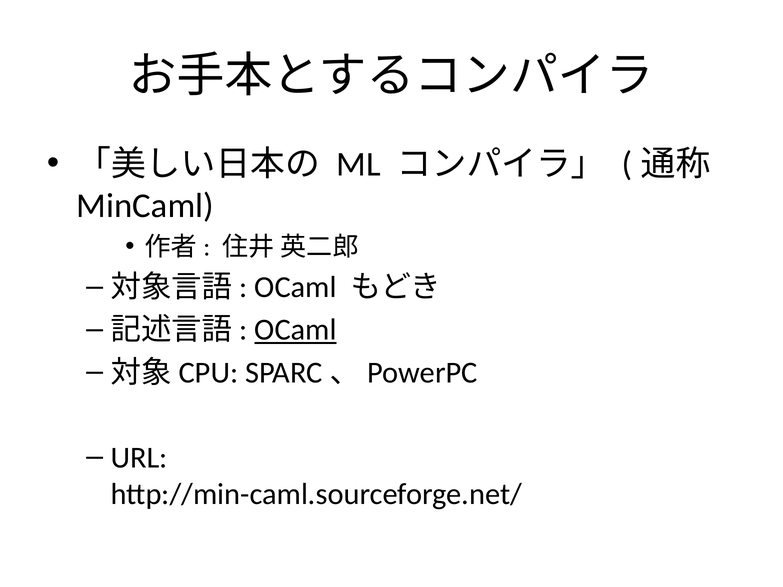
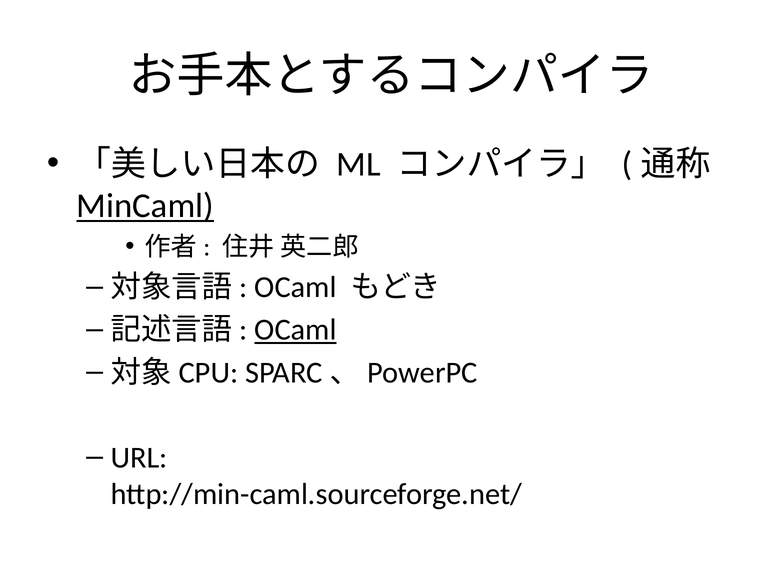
MinCaml underline: none -> present
